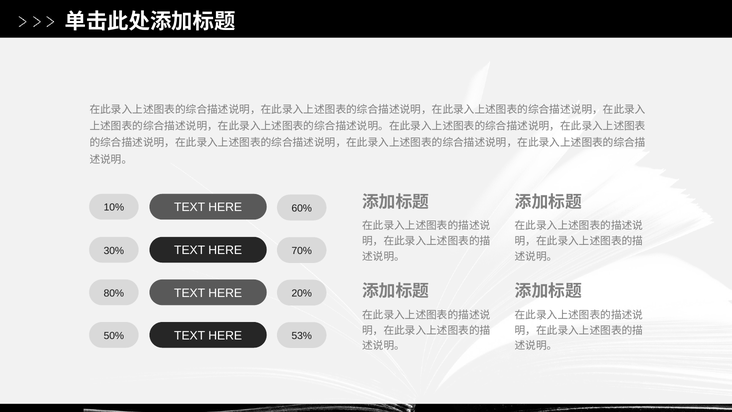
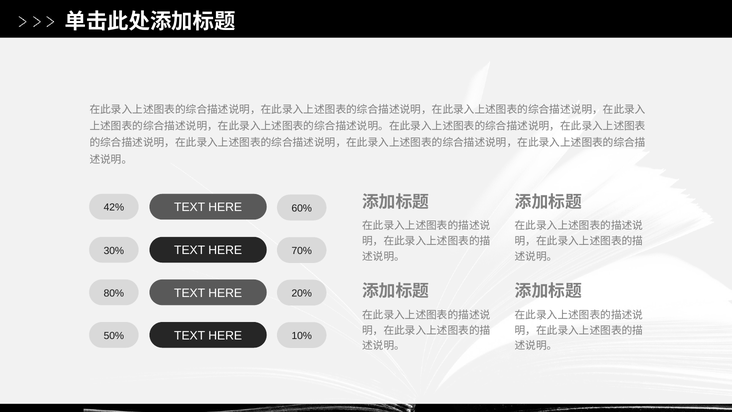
10%: 10% -> 42%
53%: 53% -> 10%
